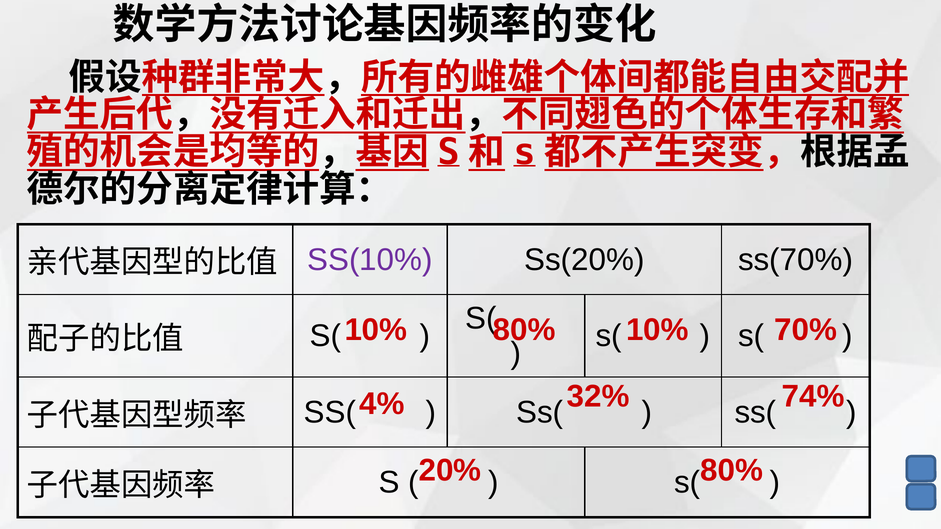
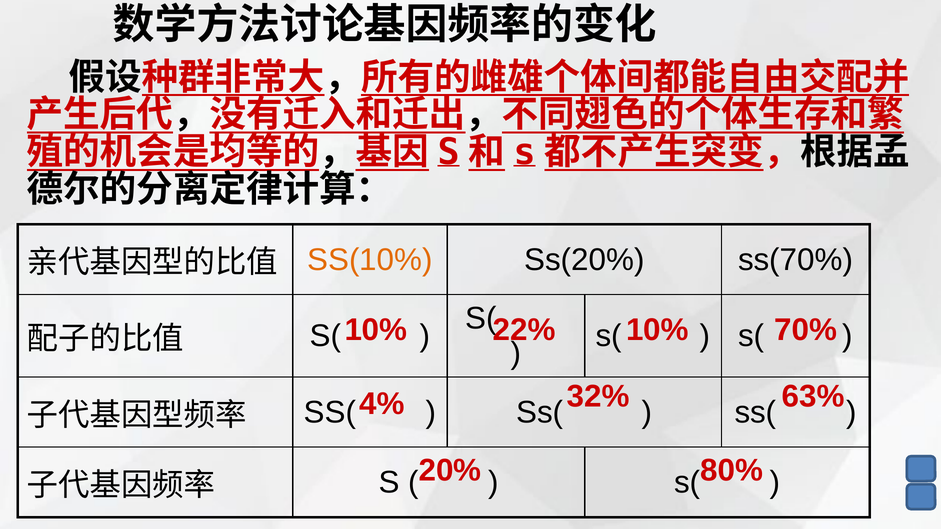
SS(10% colour: purple -> orange
10% 80%: 80% -> 22%
74%: 74% -> 63%
